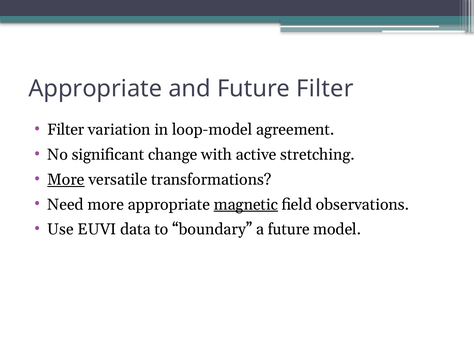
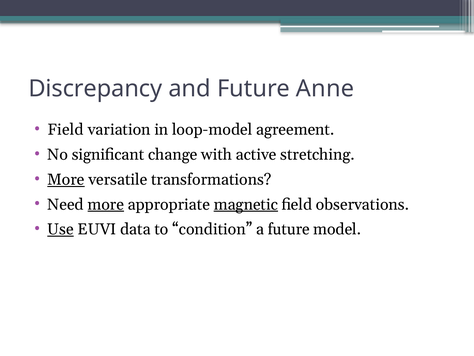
Appropriate at (95, 89): Appropriate -> Discrepancy
Future Filter: Filter -> Anne
Filter at (66, 130): Filter -> Field
more at (106, 204) underline: none -> present
Use underline: none -> present
boundary: boundary -> condition
